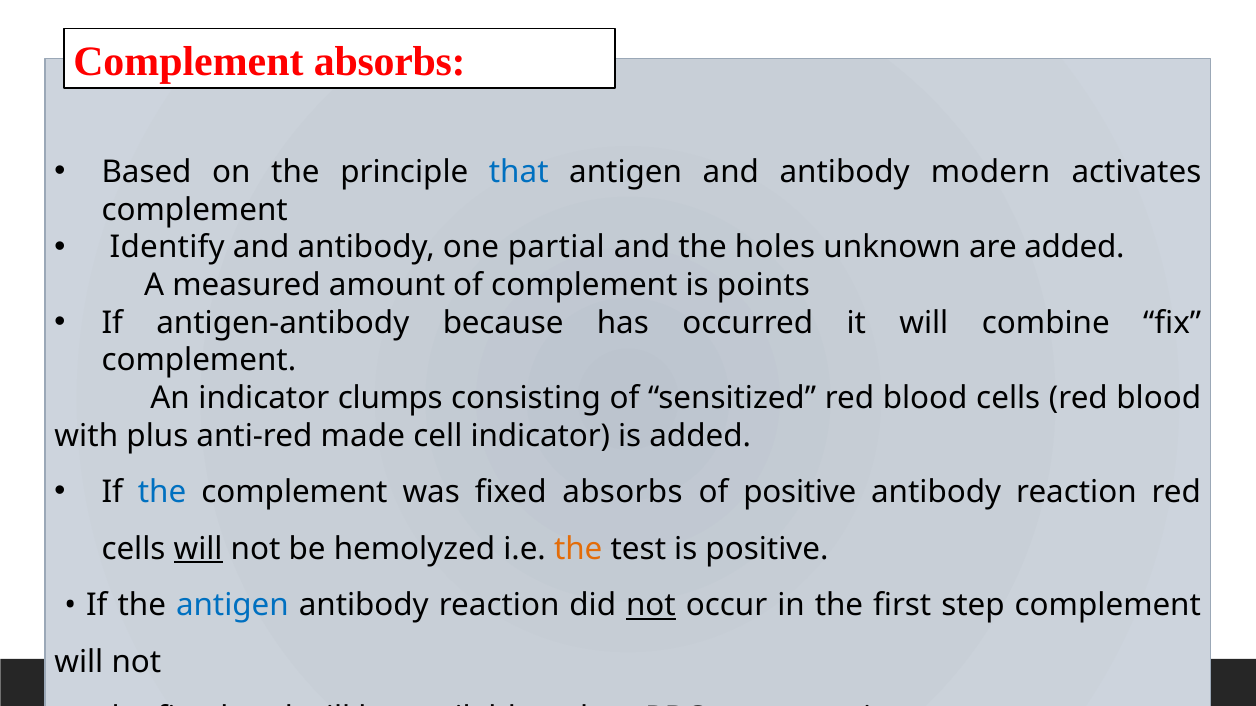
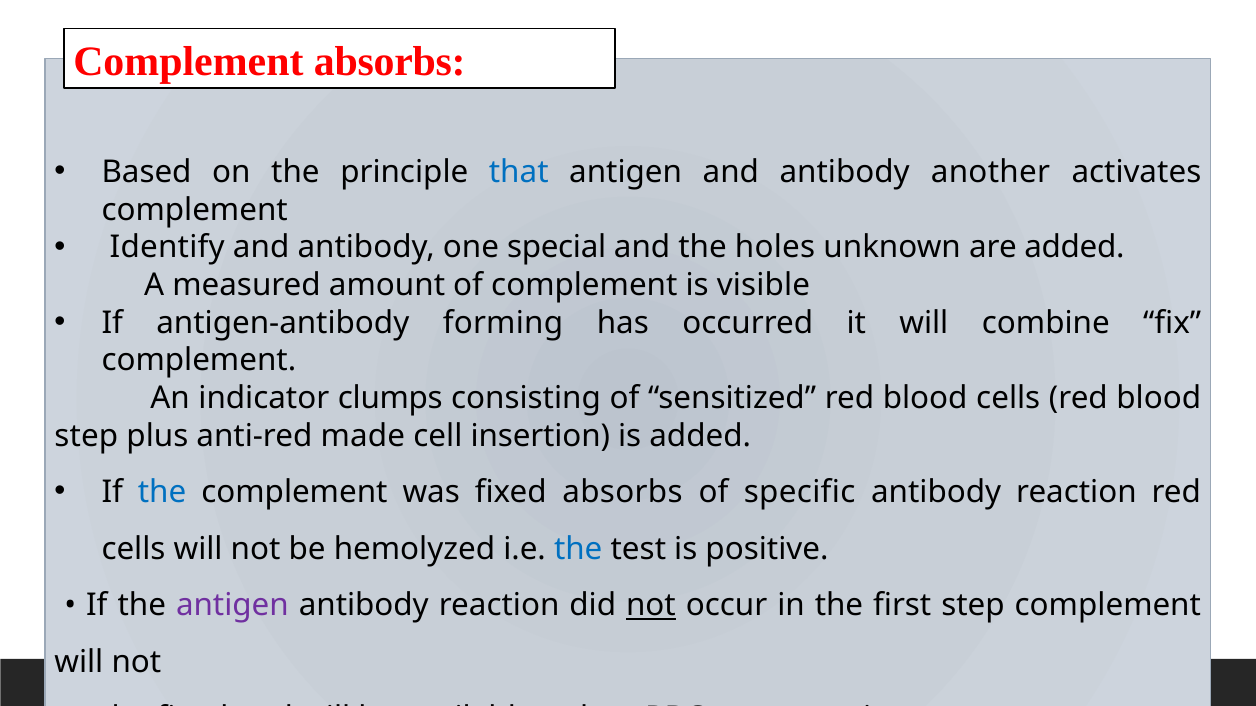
modern: modern -> another
partial: partial -> special
points: points -> visible
because: because -> forming
with at (86, 436): with -> step
cell indicator: indicator -> insertion
of positive: positive -> specific
will at (198, 549) underline: present -> none
the at (578, 549) colour: orange -> blue
antigen at (232, 606) colour: blue -> purple
